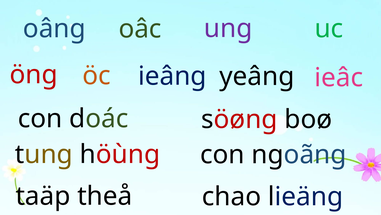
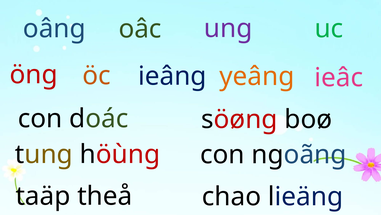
yeâng colour: black -> orange
